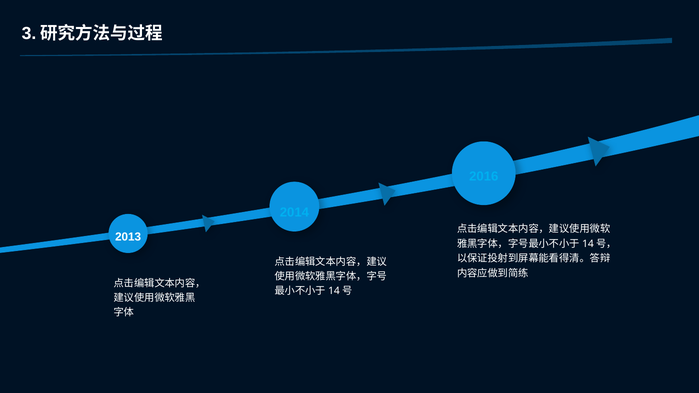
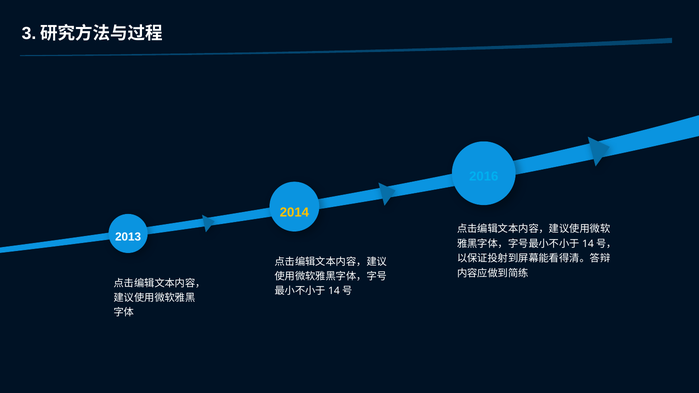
2014 colour: light blue -> yellow
